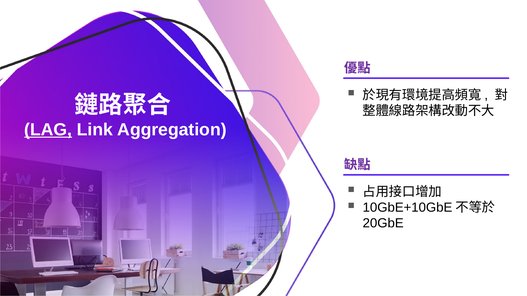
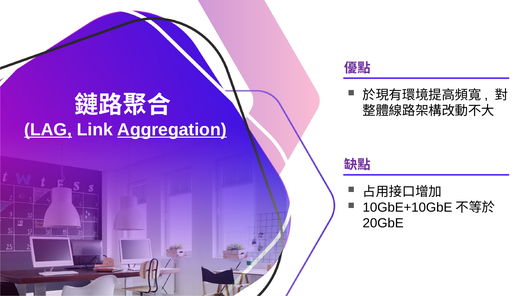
Aggregation underline: none -> present
